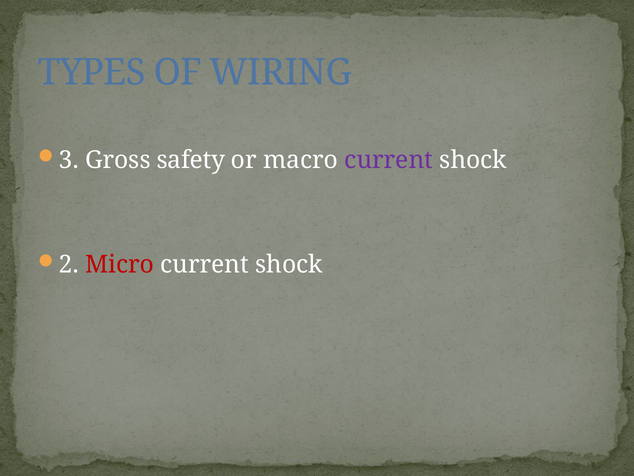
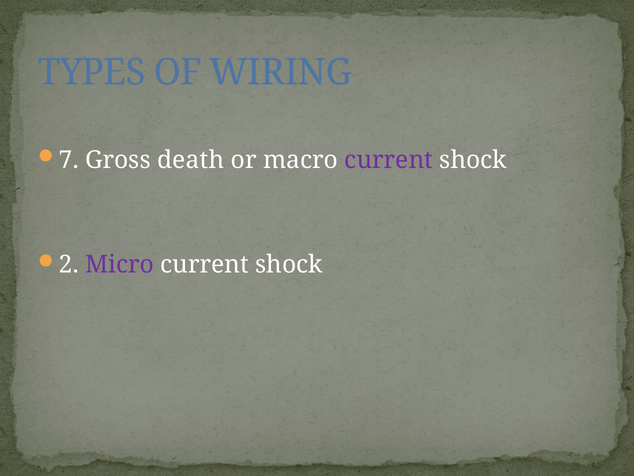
3: 3 -> 7
safety: safety -> death
Micro colour: red -> purple
